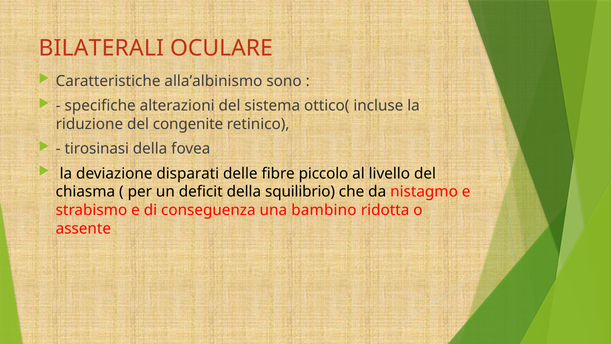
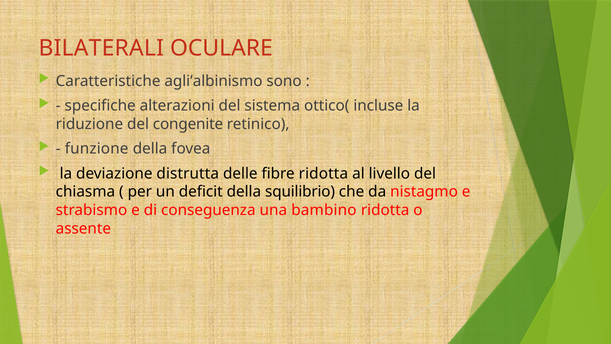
alla’albinismo: alla’albinismo -> agli’albinismo
tirosinasi: tirosinasi -> funzione
disparati: disparati -> distrutta
fibre piccolo: piccolo -> ridotta
